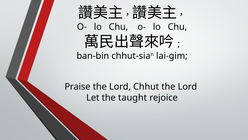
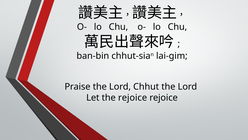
the taught: taught -> rejoice
